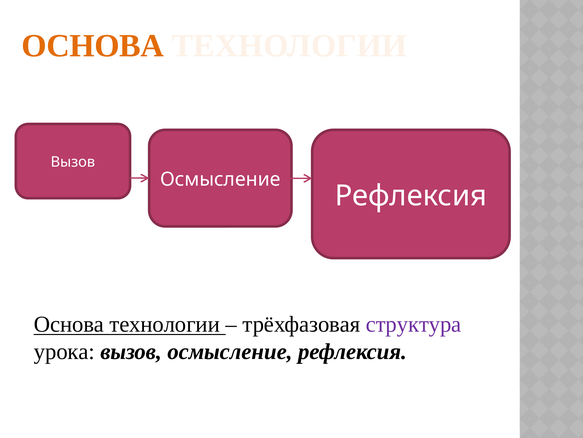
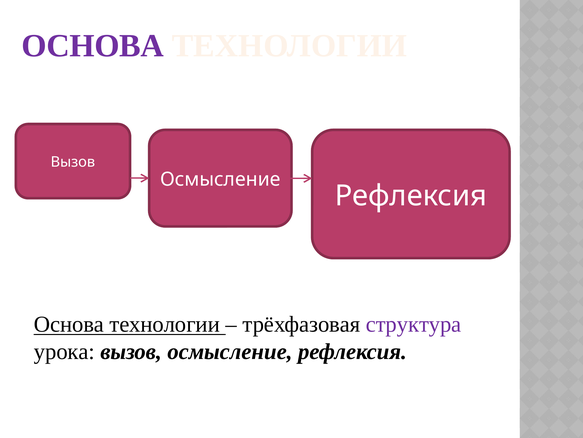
ОСНОВА at (93, 46) colour: orange -> purple
